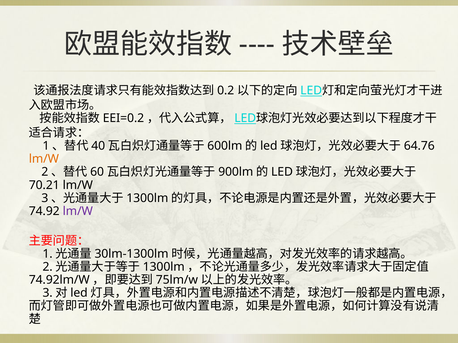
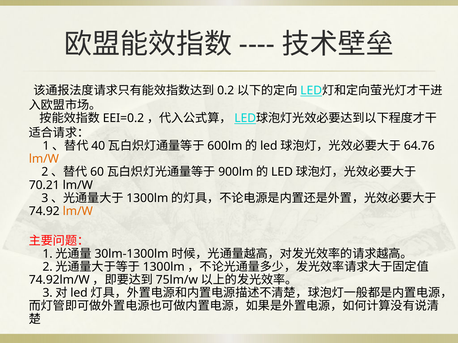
lm/W at (78, 211) colour: purple -> orange
